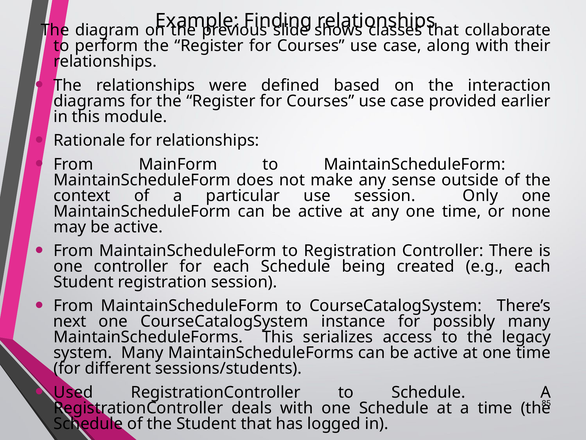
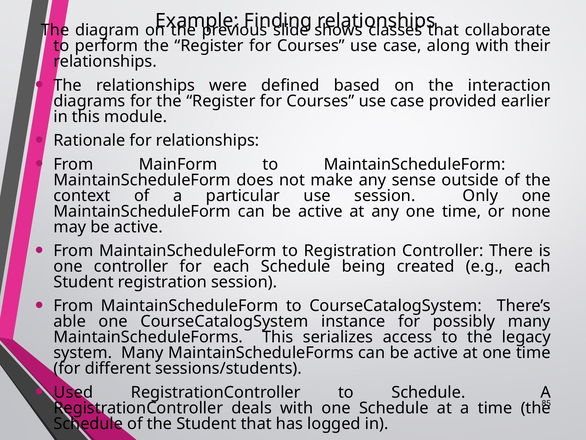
next: next -> able
